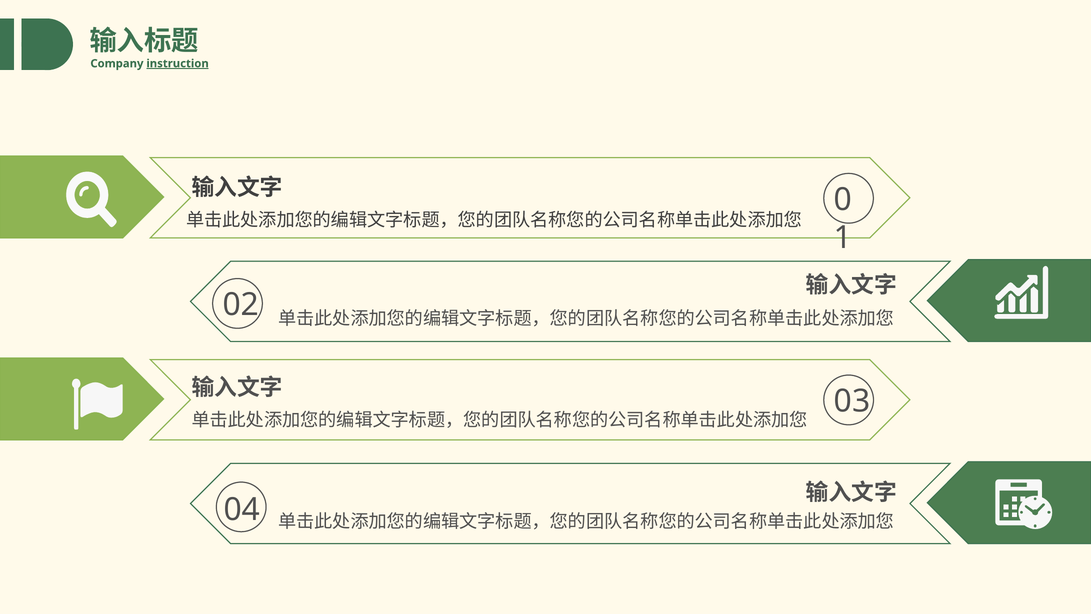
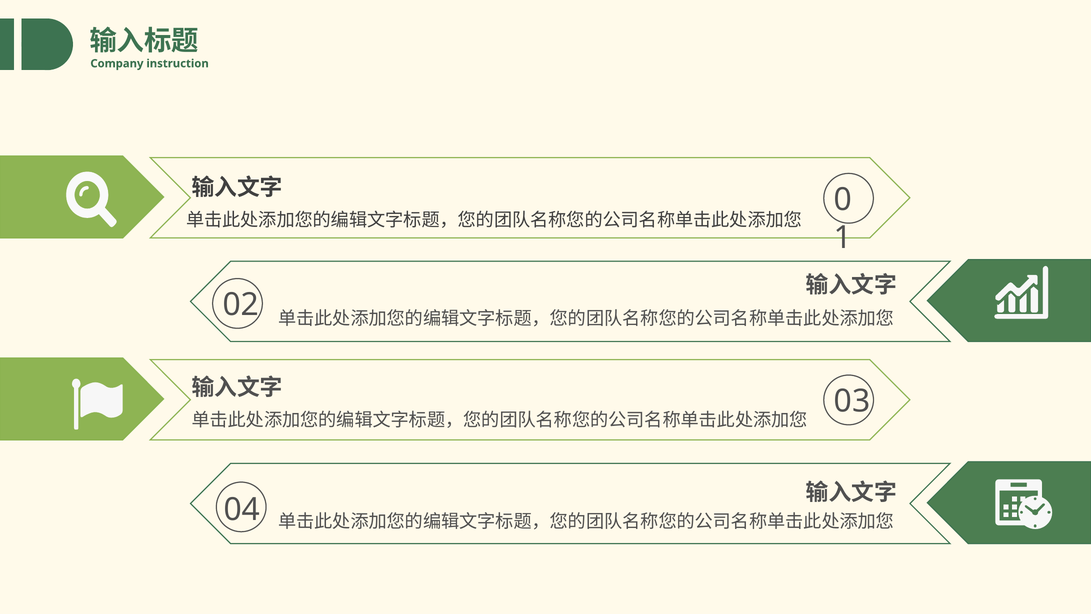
instruction underline: present -> none
